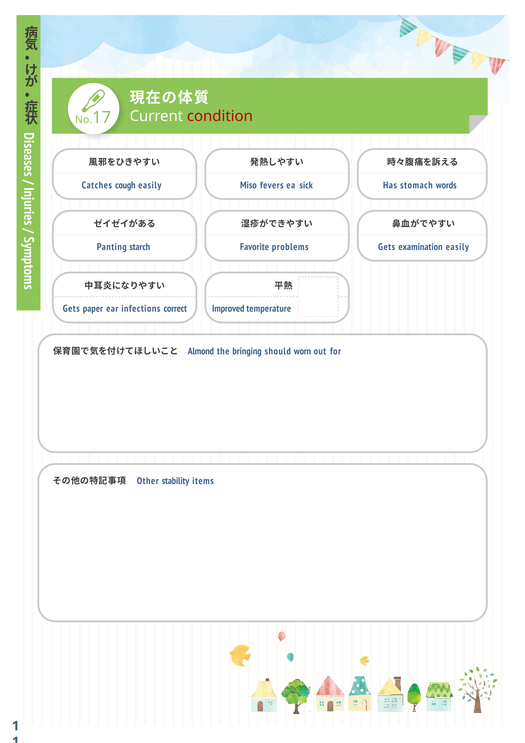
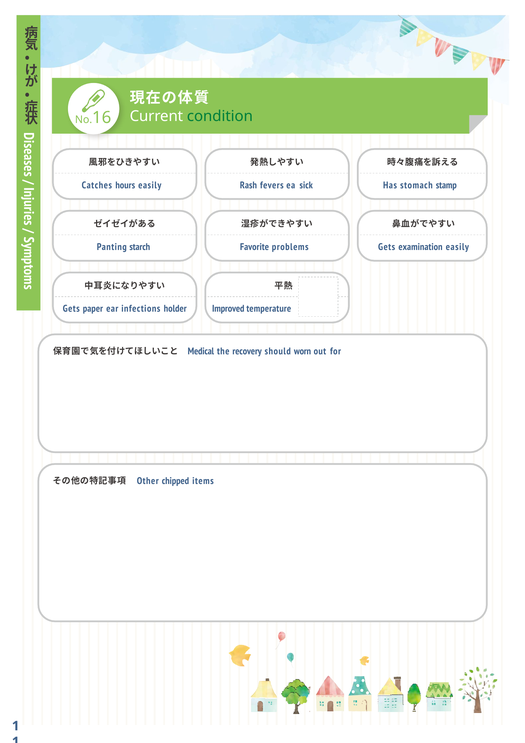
condition colour: red -> green
17: 17 -> 16
cough: cough -> hours
Miso: Miso -> Rash
words: words -> stamp
correct: correct -> holder
Almond: Almond -> Medical
bringing: bringing -> recovery
stability: stability -> chipped
